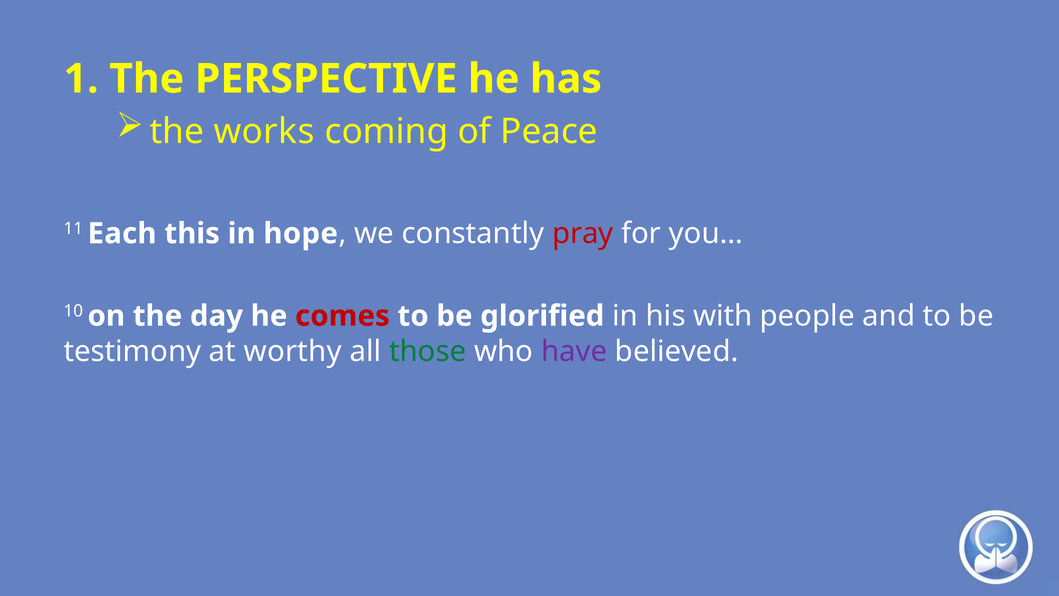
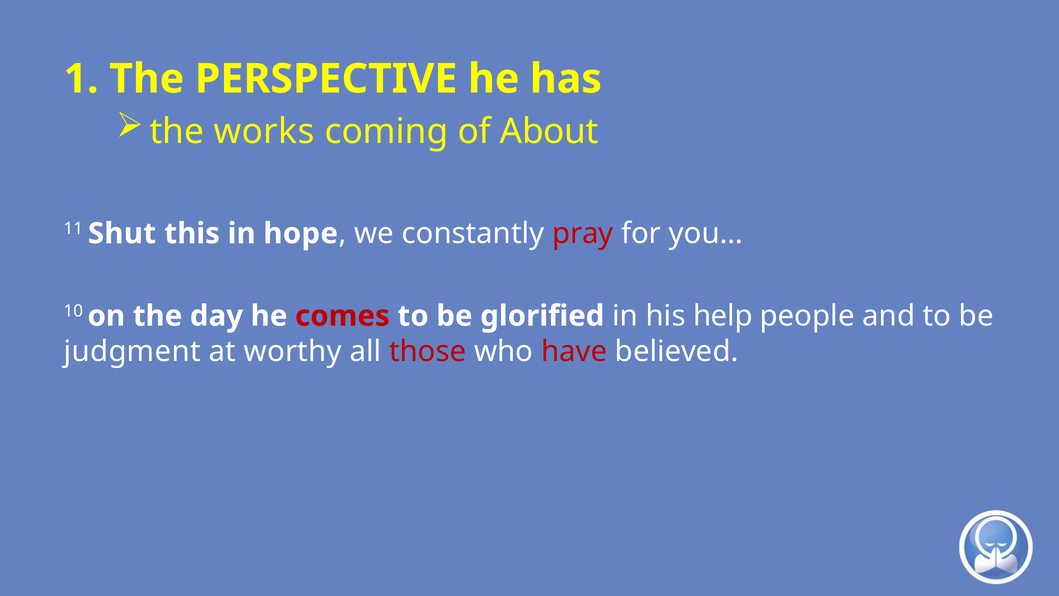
Peace: Peace -> About
Each: Each -> Shut
with: with -> help
testimony: testimony -> judgment
those colour: green -> red
have colour: purple -> red
